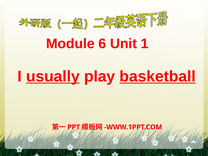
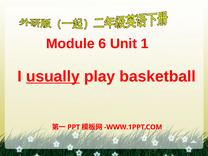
basketball underline: present -> none
